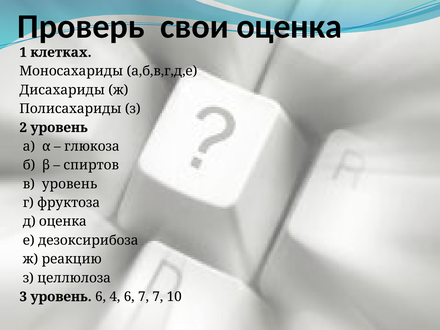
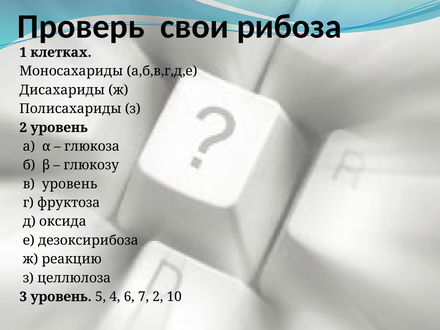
свои оценка: оценка -> рибоза
спиртов: спиртов -> глюкозу
д оценка: оценка -> оксида
уровень 6: 6 -> 5
7 7: 7 -> 2
